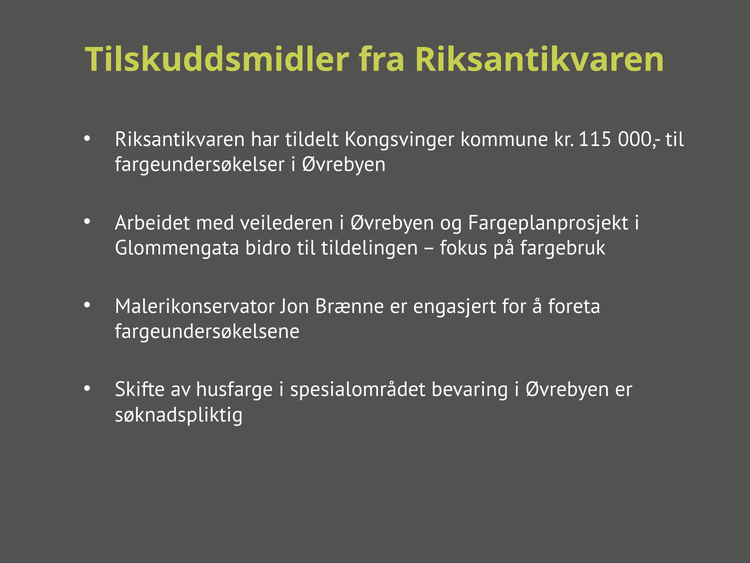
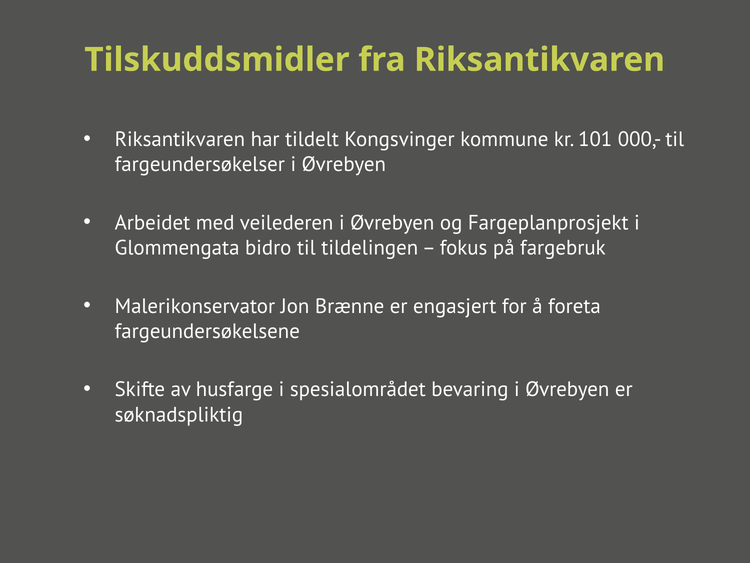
115: 115 -> 101
